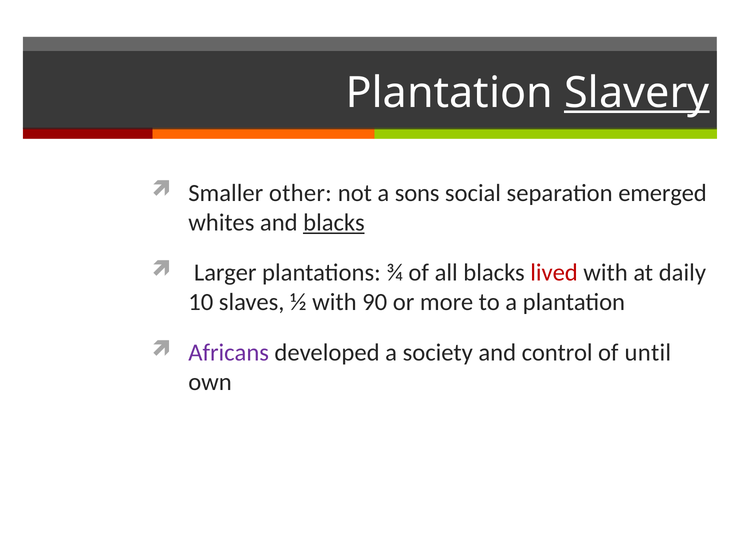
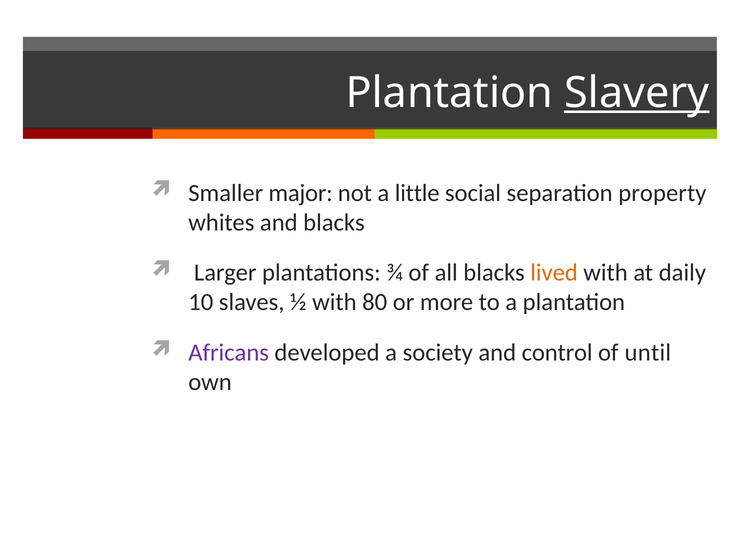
other: other -> major
sons: sons -> little
emerged: emerged -> property
blacks at (334, 223) underline: present -> none
lived colour: red -> orange
90: 90 -> 80
